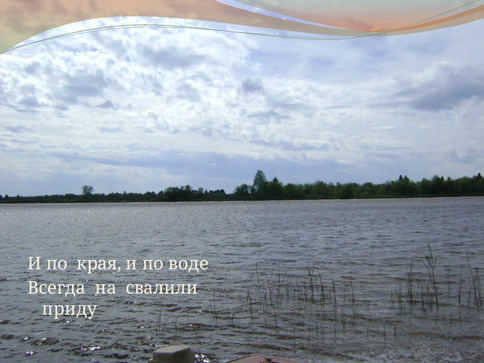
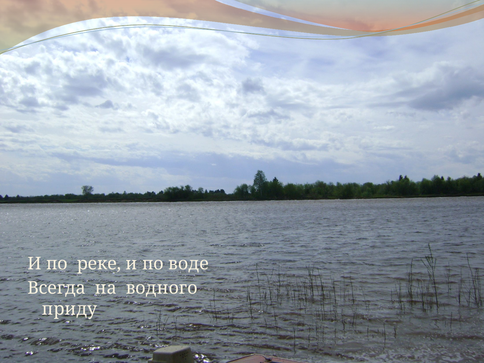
края: края -> реке
свалили: свалили -> водного
